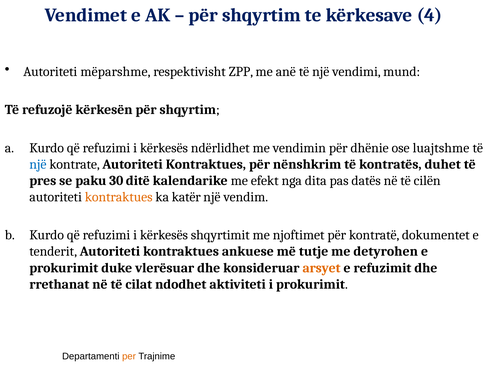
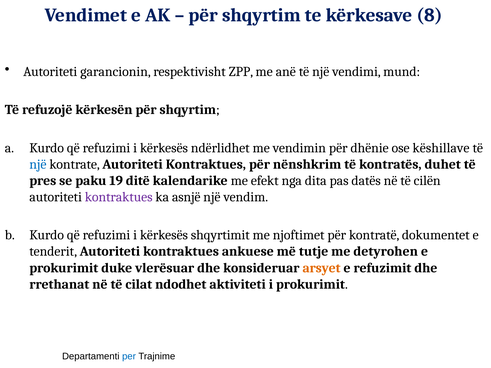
4: 4 -> 8
mëparshme: mëparshme -> garancionin
luajtshme: luajtshme -> këshillave
30: 30 -> 19
kontraktues at (119, 197) colour: orange -> purple
katër: katër -> asnjë
per colour: orange -> blue
